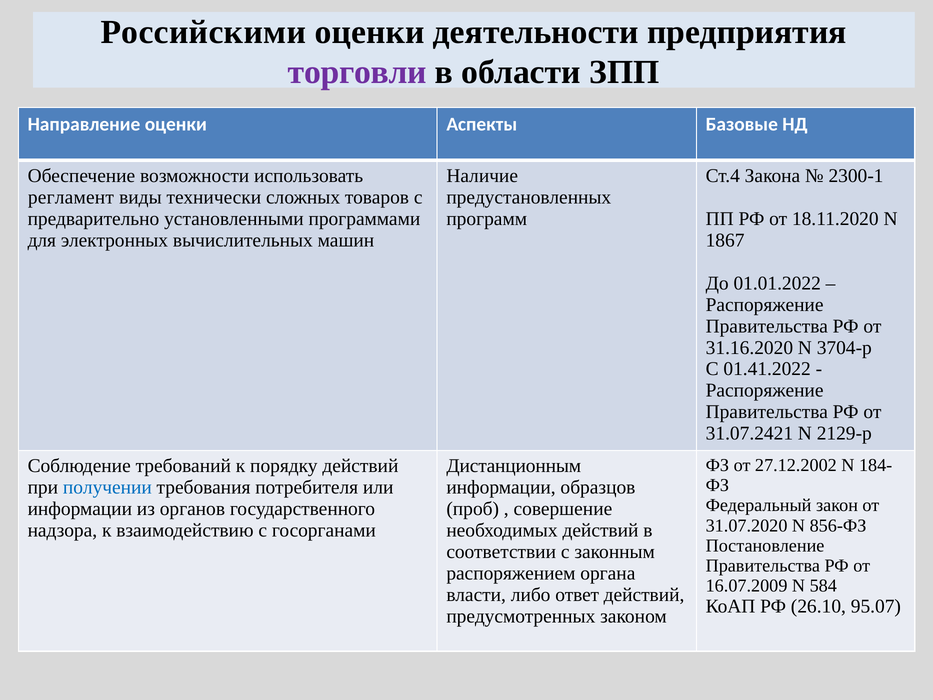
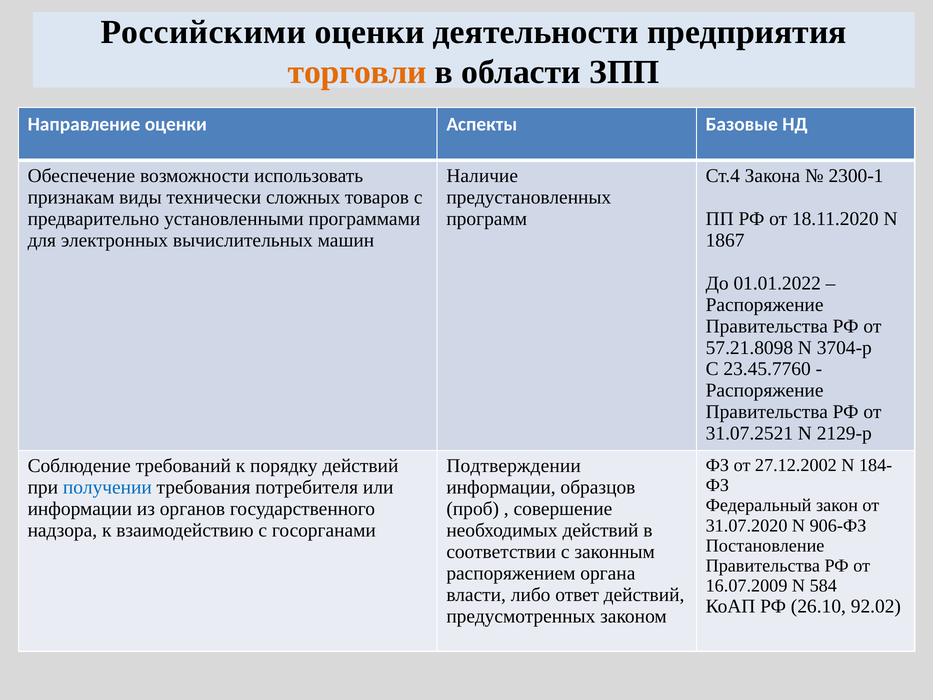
торговли colour: purple -> orange
регламент: регламент -> признакам
31.16.2020: 31.16.2020 -> 57.21.8098
01.41.2022: 01.41.2022 -> 23.45.7760
31.07.2421: 31.07.2421 -> 31.07.2521
Дистанционным: Дистанционным -> Подтверждении
856-ФЗ: 856-ФЗ -> 906-ФЗ
95.07: 95.07 -> 92.02
